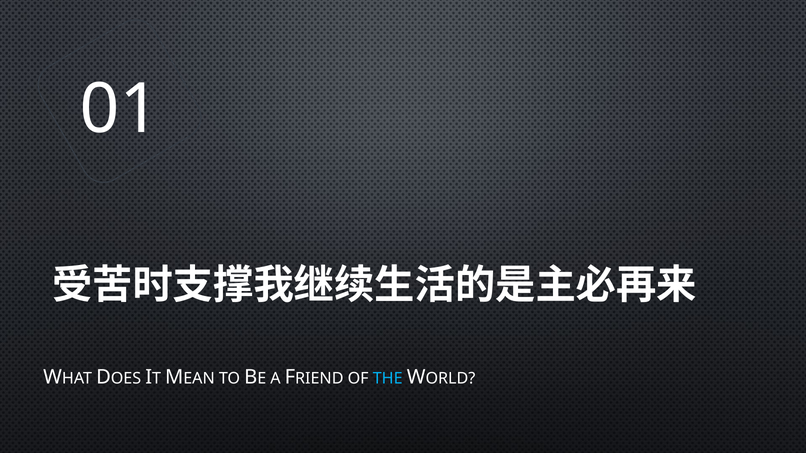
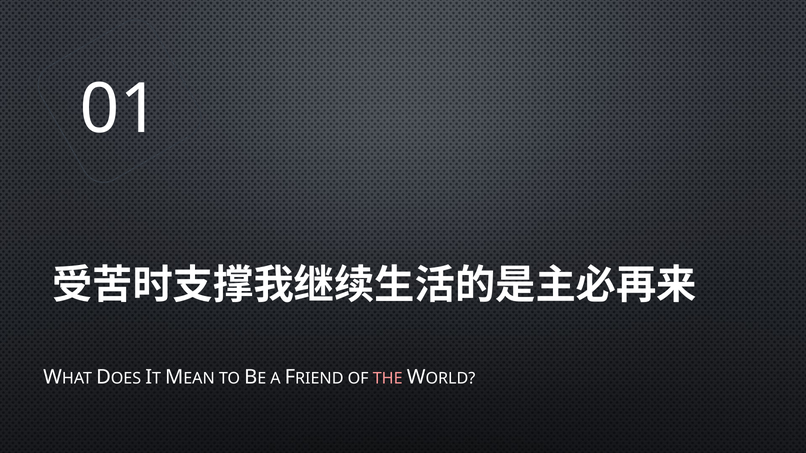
THE colour: light blue -> pink
